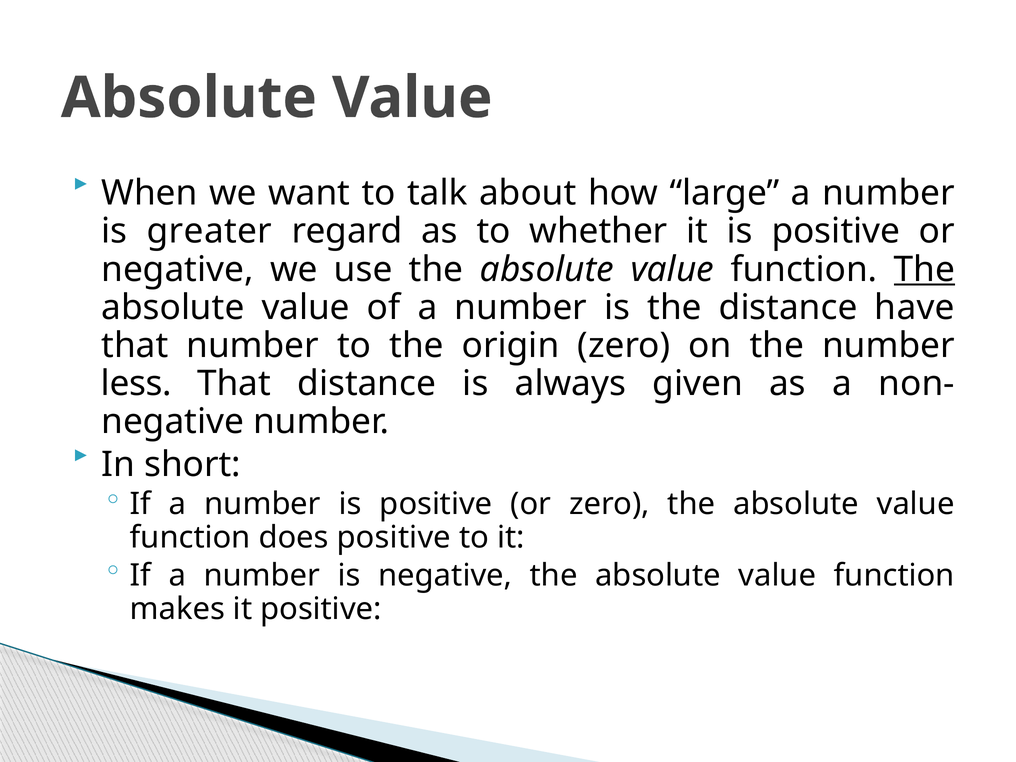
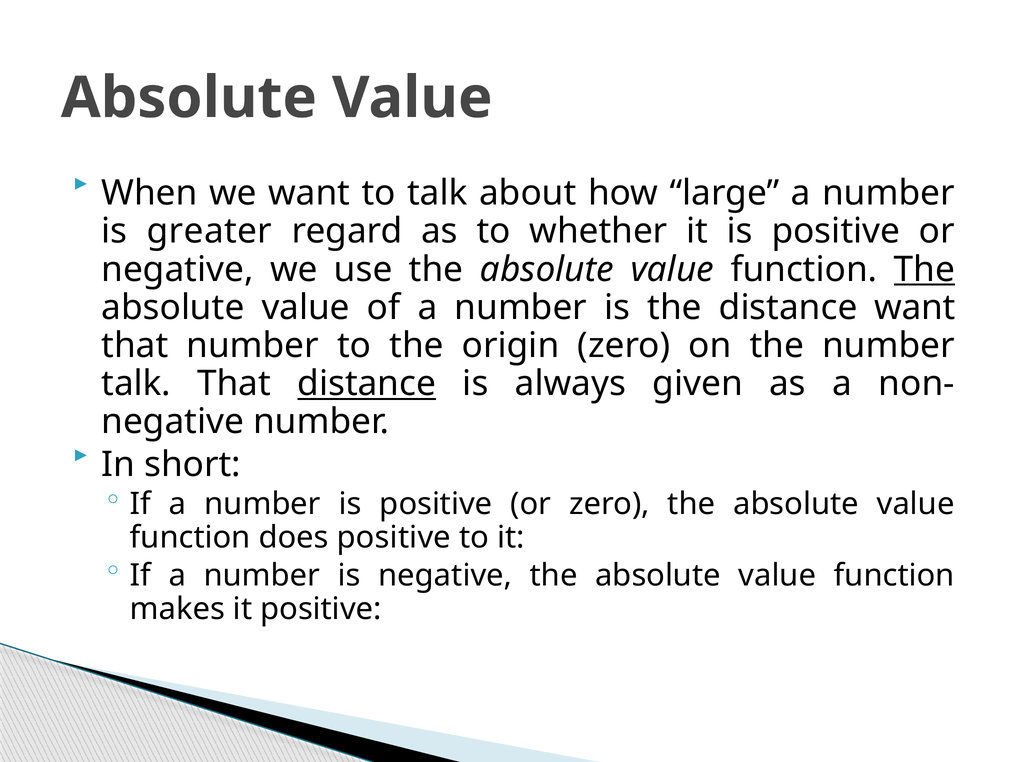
distance have: have -> want
less at (136, 384): less -> talk
distance at (367, 384) underline: none -> present
